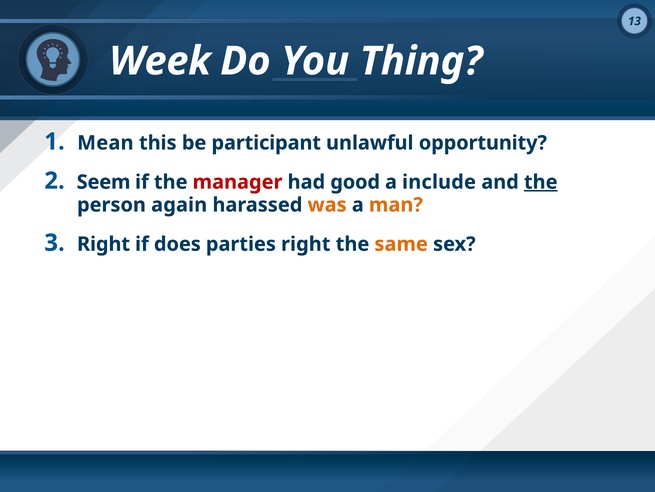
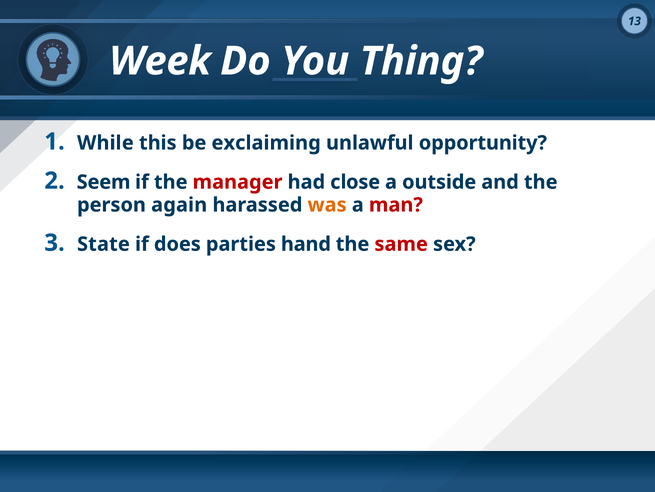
Mean: Mean -> While
participant: participant -> exclaiming
good: good -> close
include: include -> outside
the at (541, 182) underline: present -> none
man colour: orange -> red
Right at (104, 244): Right -> State
parties right: right -> hand
same colour: orange -> red
